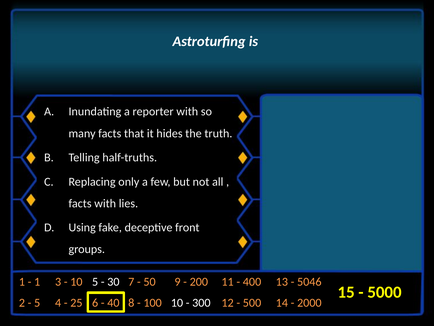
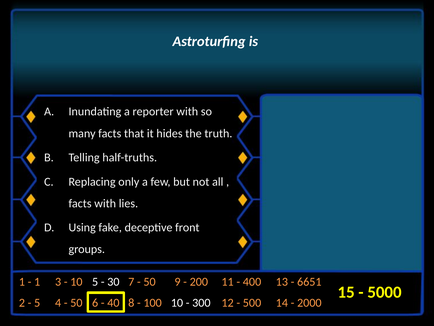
5046: 5046 -> 6651
25 at (76, 302): 25 -> 50
